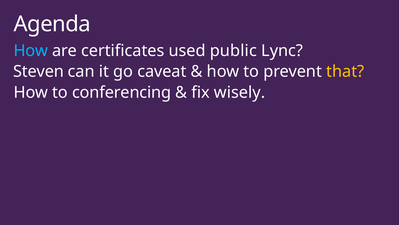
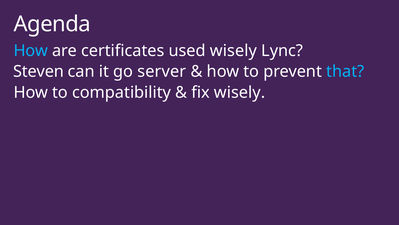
used public: public -> wisely
caveat: caveat -> server
that colour: yellow -> light blue
conferencing: conferencing -> compatibility
